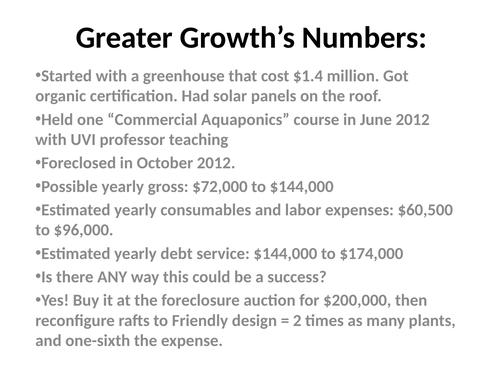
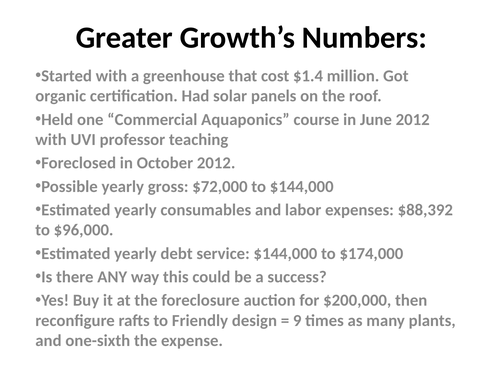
$60,500: $60,500 -> $88,392
2: 2 -> 9
